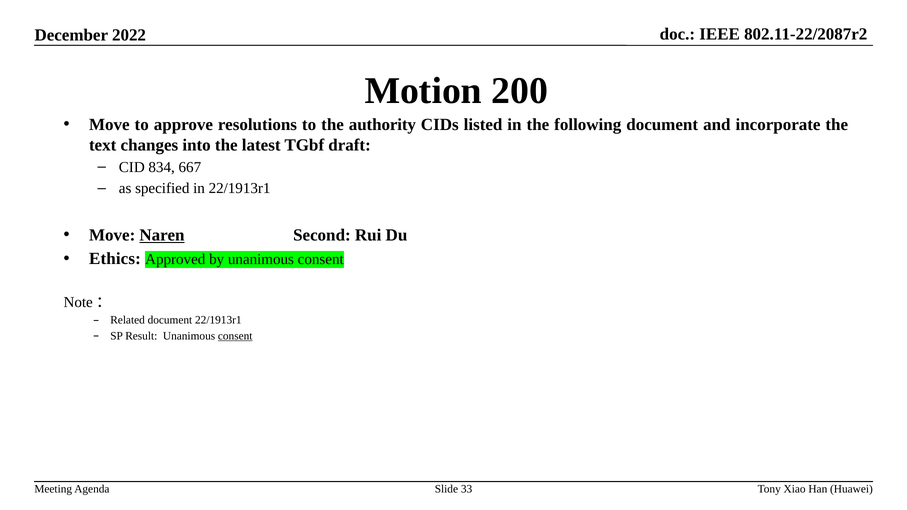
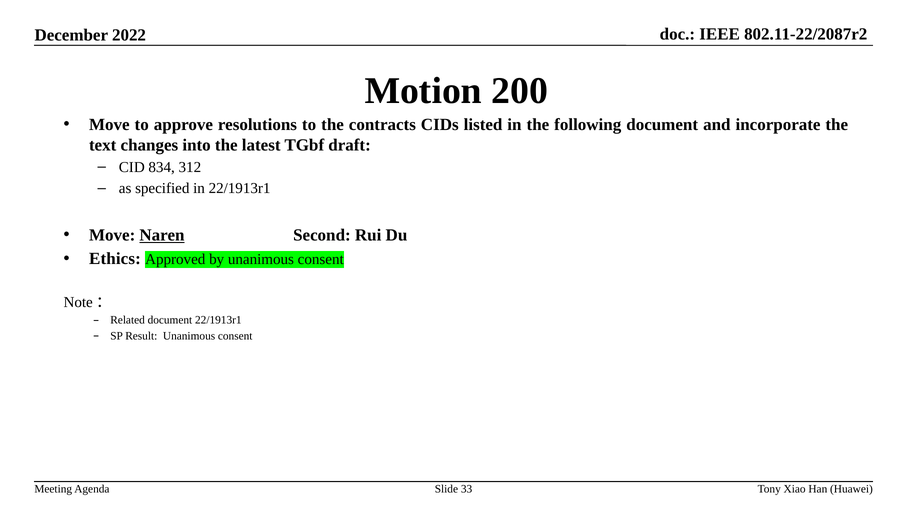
authority: authority -> contracts
667: 667 -> 312
consent at (235, 336) underline: present -> none
